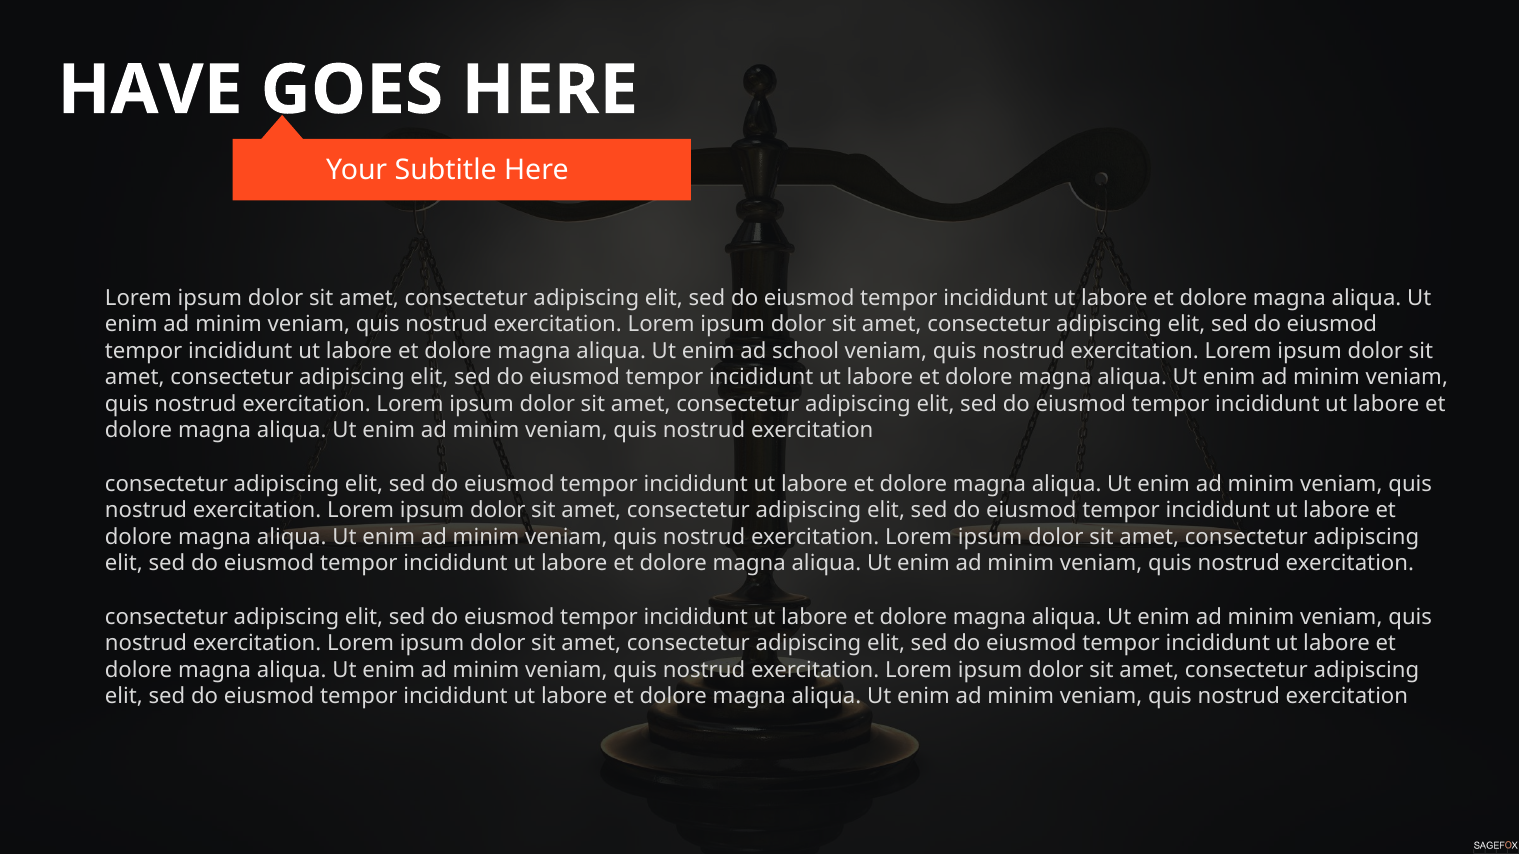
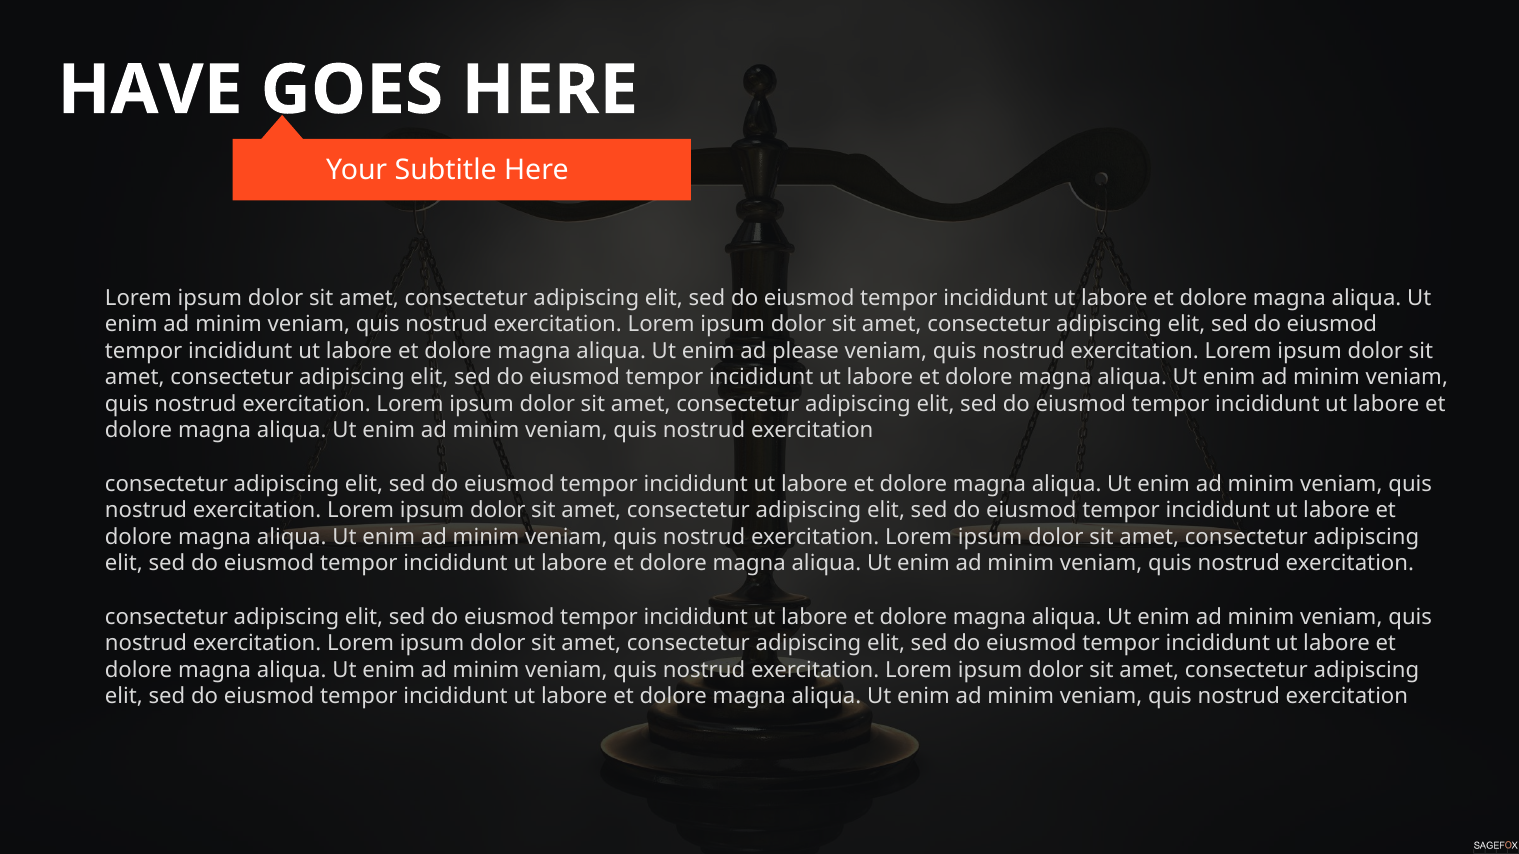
school: school -> please
